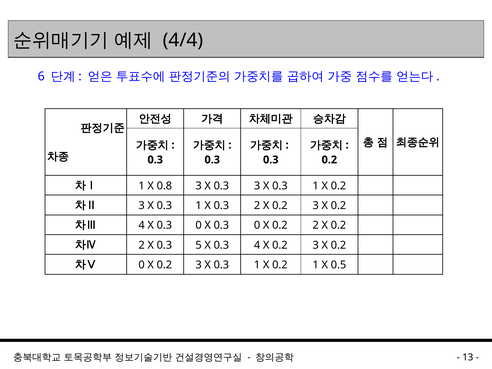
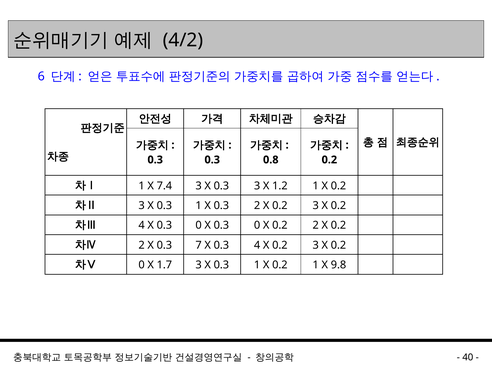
4/4: 4/4 -> 4/2
0.3 at (271, 160): 0.3 -> 0.8
0.8: 0.8 -> 7.4
0.3 3 X 0.3: 0.3 -> 1.2
5: 5 -> 7
0.2 at (164, 265): 0.2 -> 1.7
0.5: 0.5 -> 9.8
13: 13 -> 40
